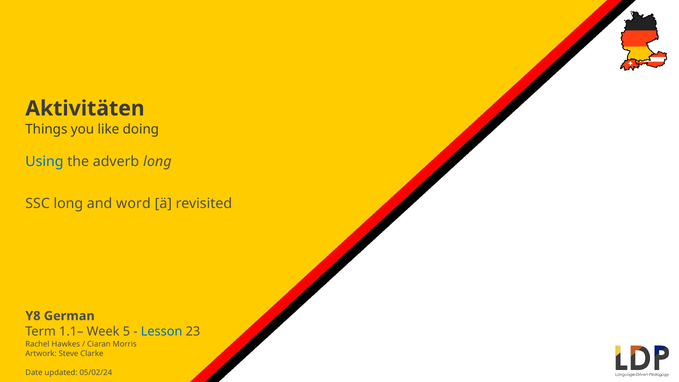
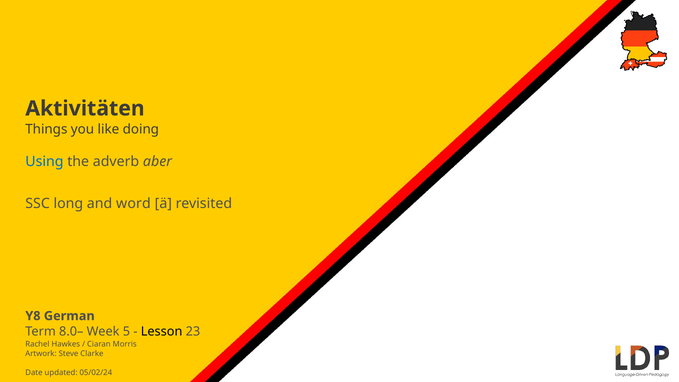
adverb long: long -> aber
1.1–: 1.1– -> 8.0–
Lesson colour: blue -> black
